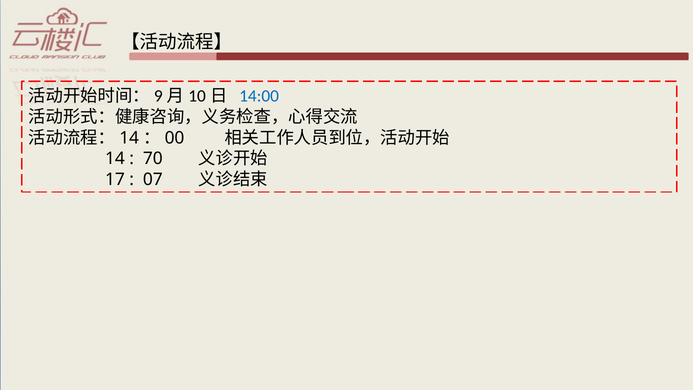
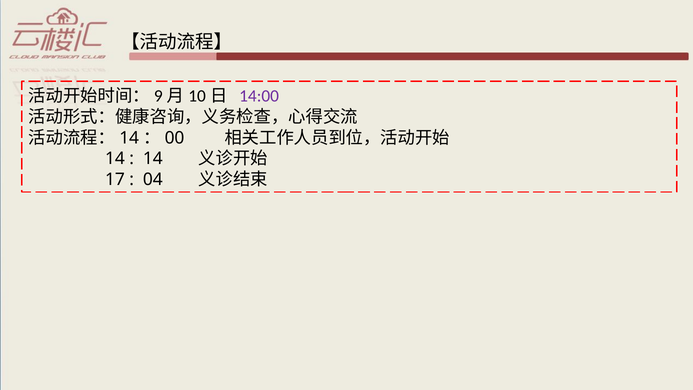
14:00 colour: blue -> purple
70 at (153, 159): 70 -> 14
07: 07 -> 04
